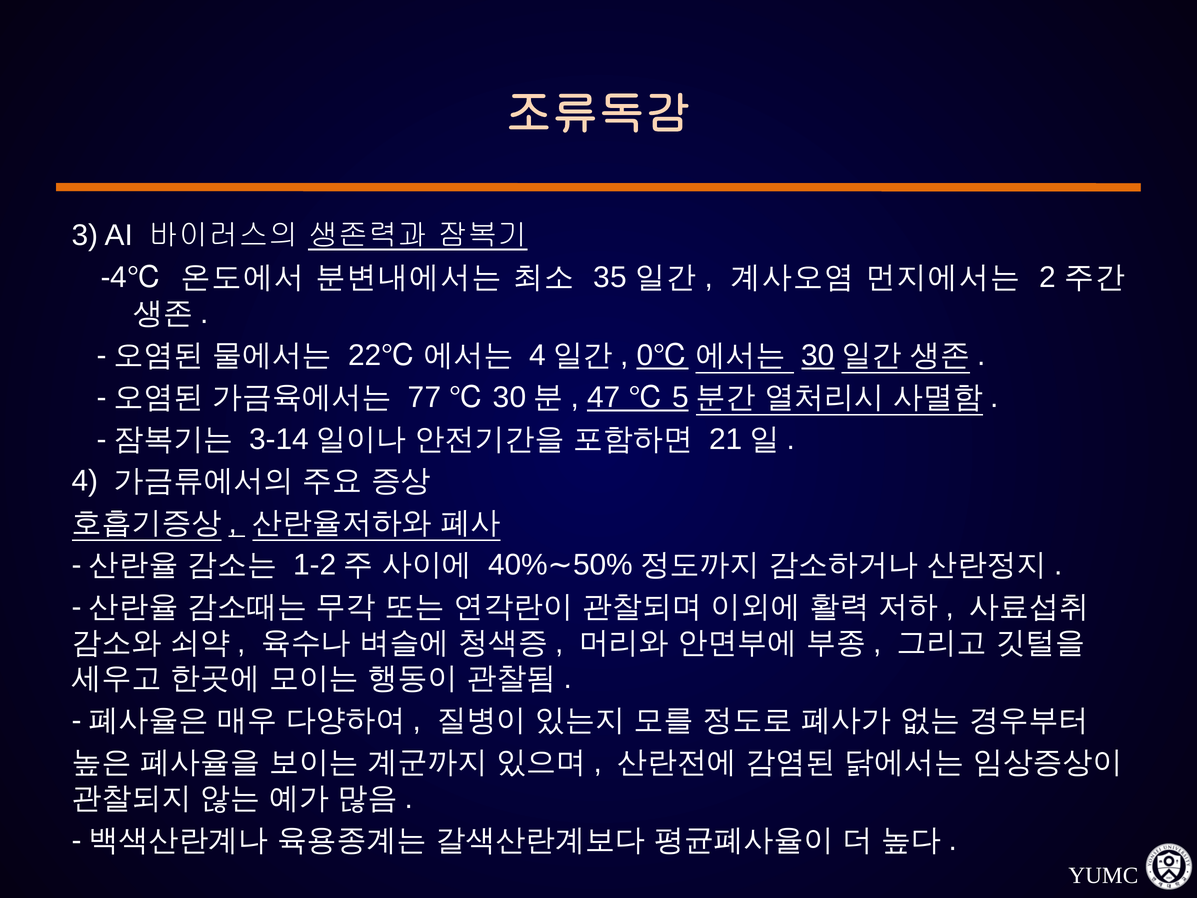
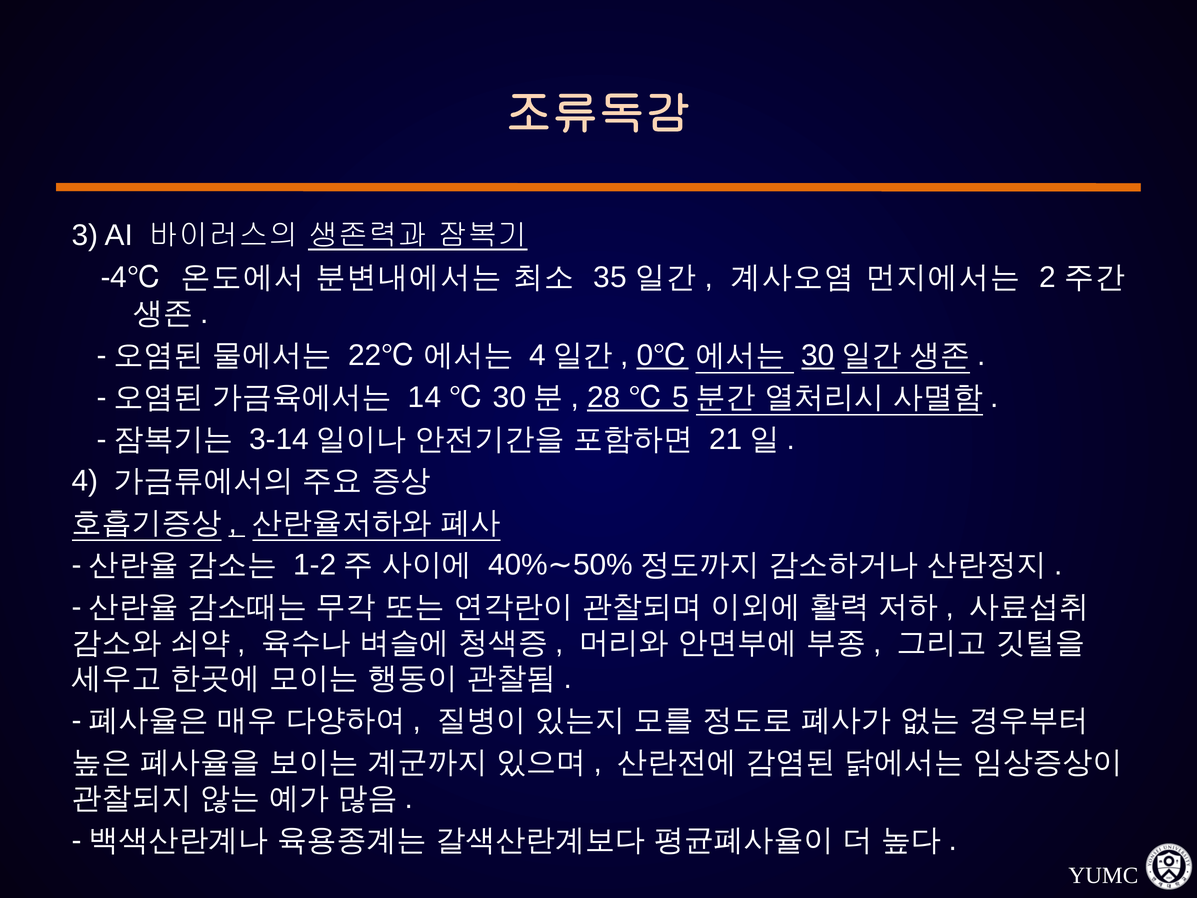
77: 77 -> 14
47: 47 -> 28
